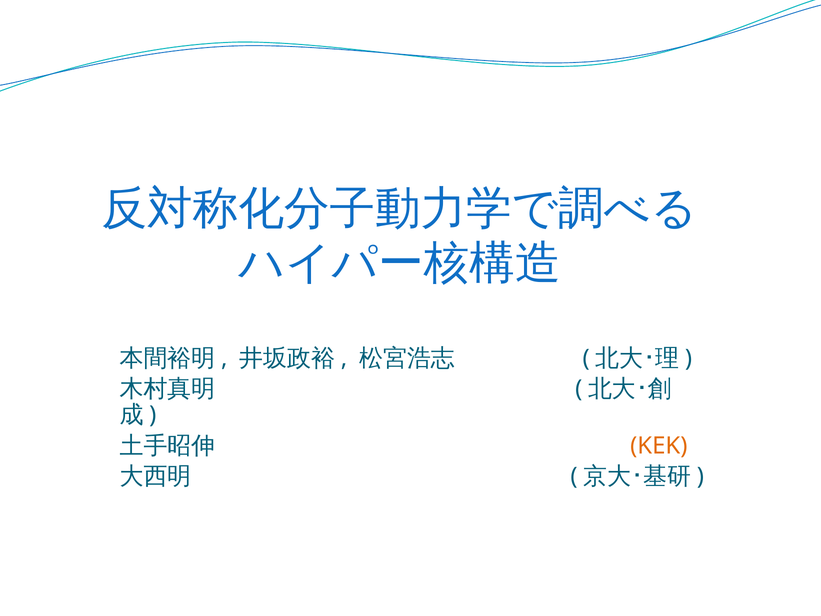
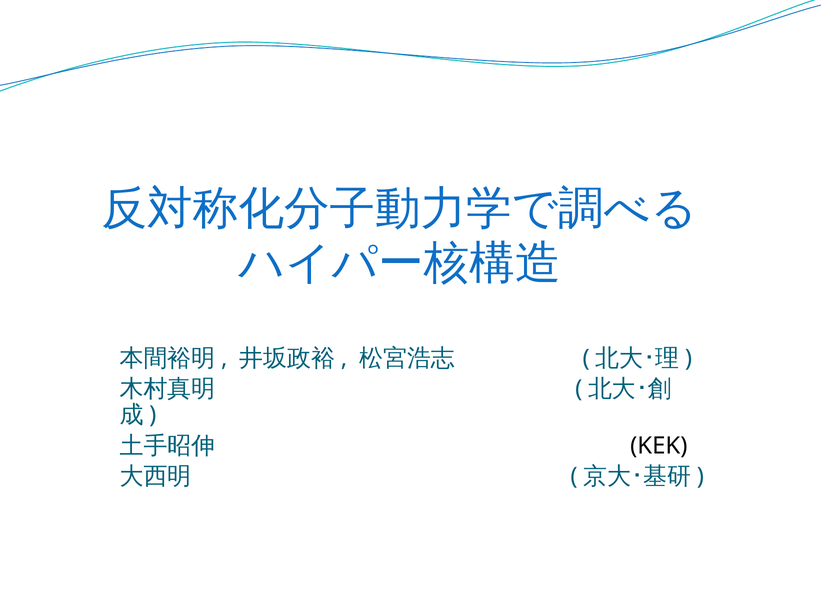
KEK colour: orange -> black
